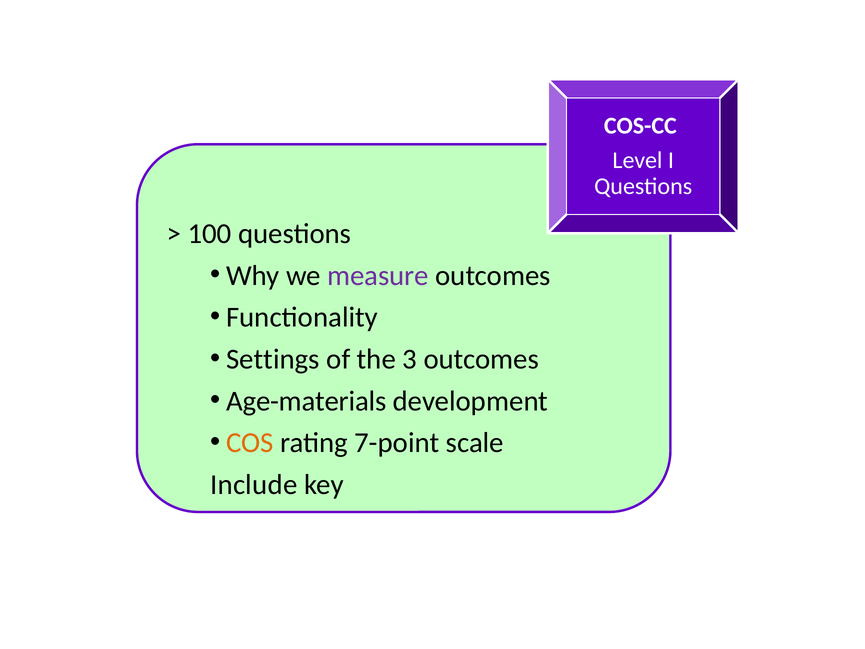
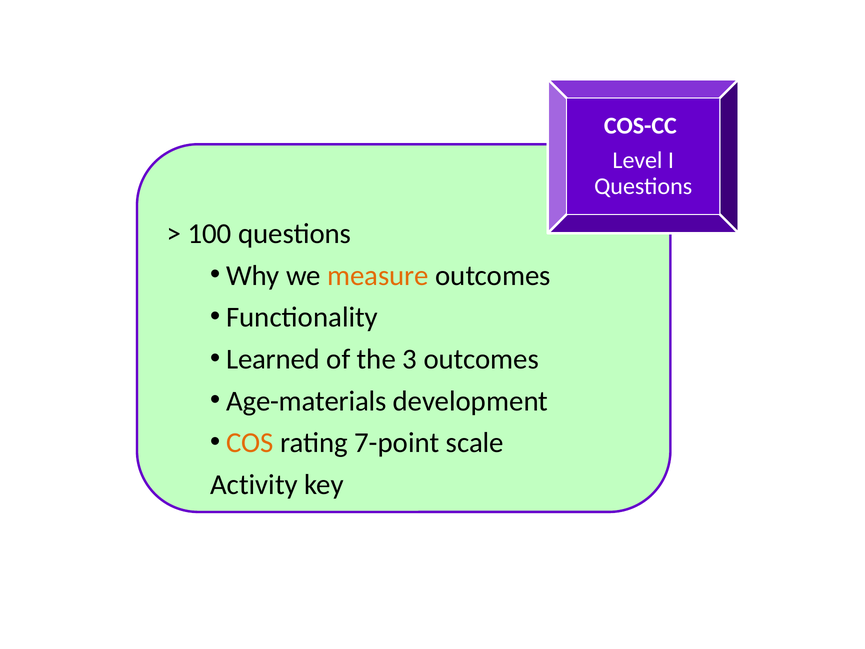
measure colour: purple -> orange
Settings: Settings -> Learned
Include: Include -> Activity
